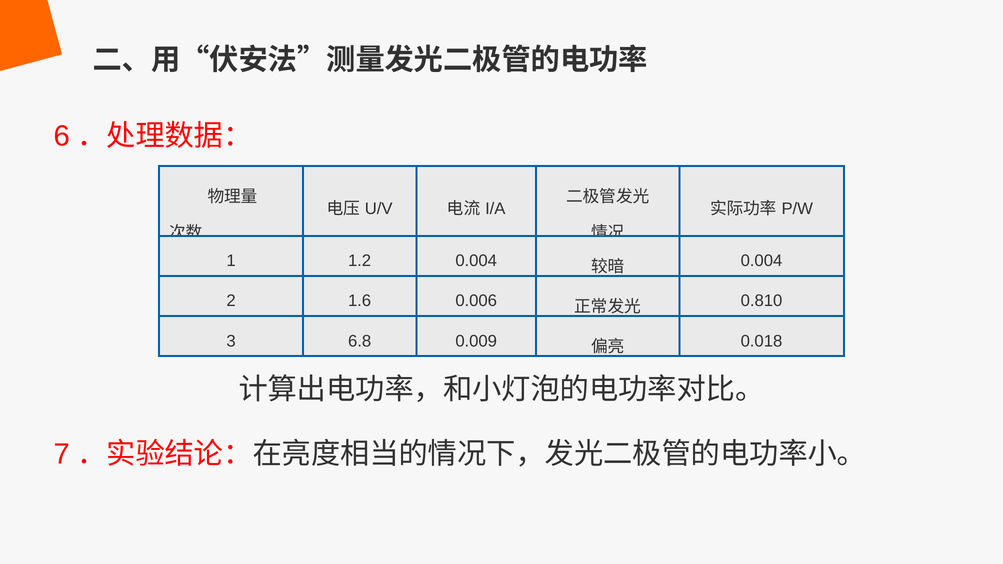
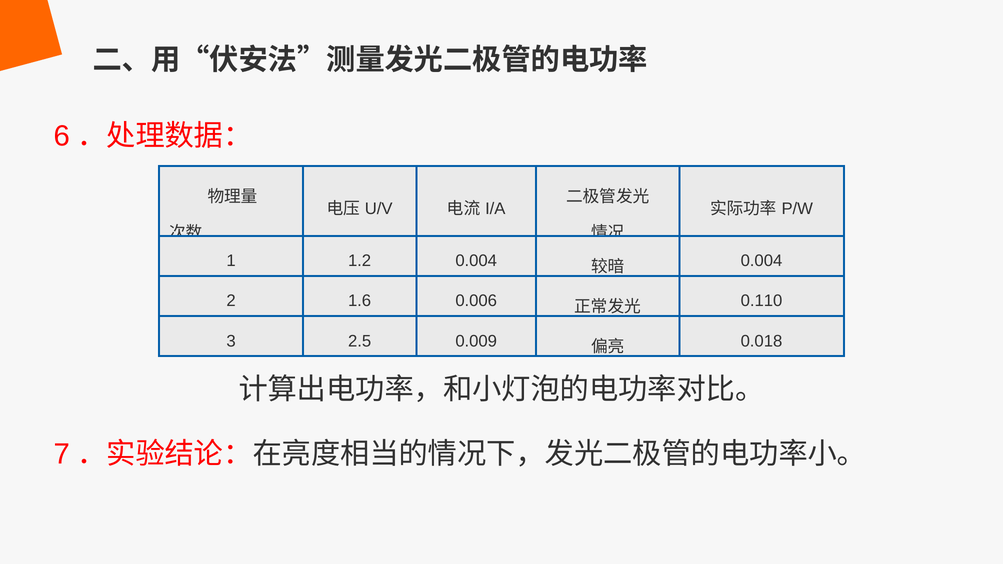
0.810: 0.810 -> 0.110
6.8: 6.8 -> 2.5
